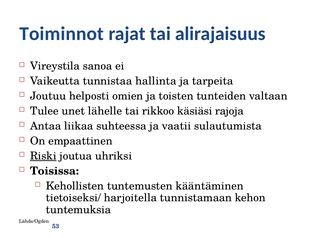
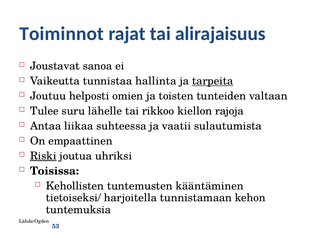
Vireystila: Vireystila -> Joustavat
tarpeita underline: none -> present
unet: unet -> suru
käsiäsi: käsiäsi -> kiellon
